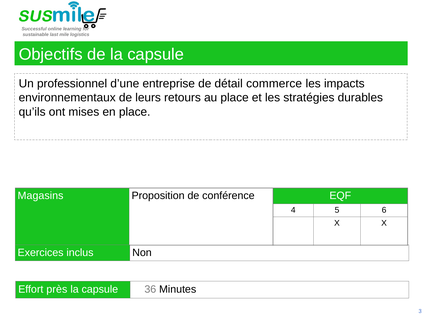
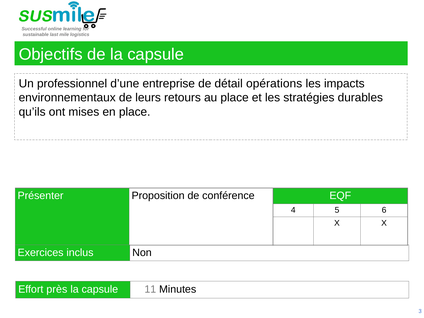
commerce: commerce -> opérations
Magasins: Magasins -> Présenter
36: 36 -> 11
